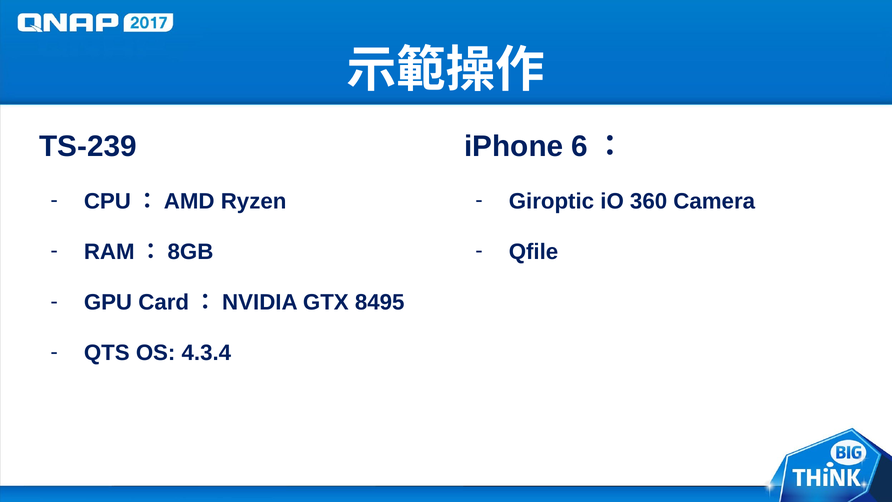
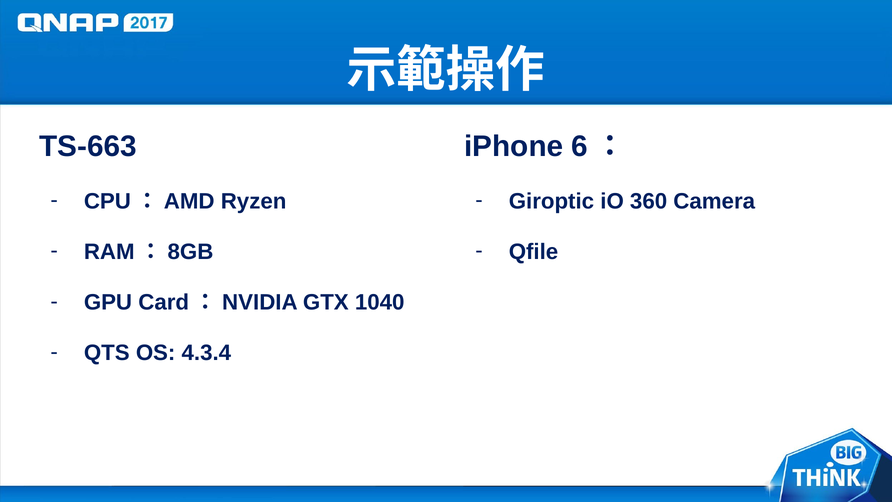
TS-239: TS-239 -> TS-663
8495: 8495 -> 1040
